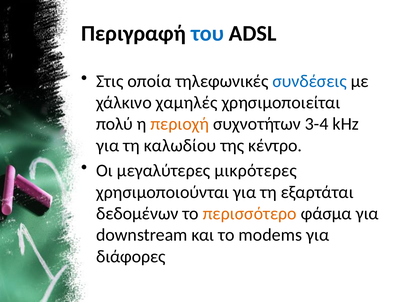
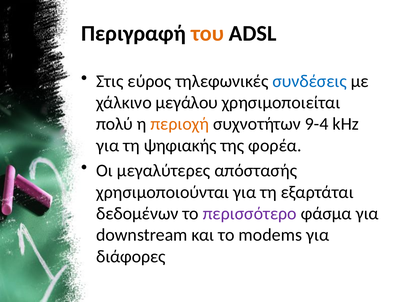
του colour: blue -> orange
οποία: οποία -> εύρος
χαμηλές: χαμηλές -> μεγάλου
3-4: 3-4 -> 9-4
καλωδίου: καλωδίου -> ψηφιακής
κέντρο: κέντρο -> φορέα
μικρότερες: μικρότερες -> απόστασής
περισσότερο colour: orange -> purple
